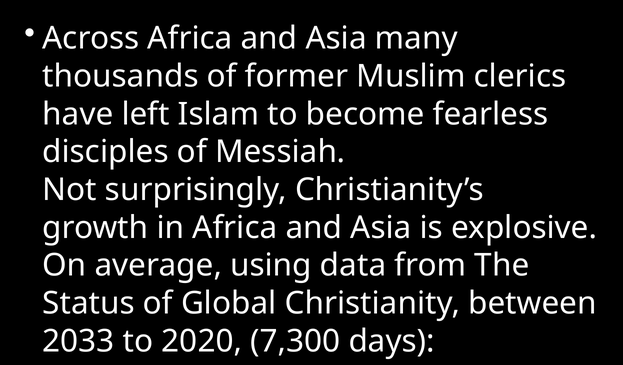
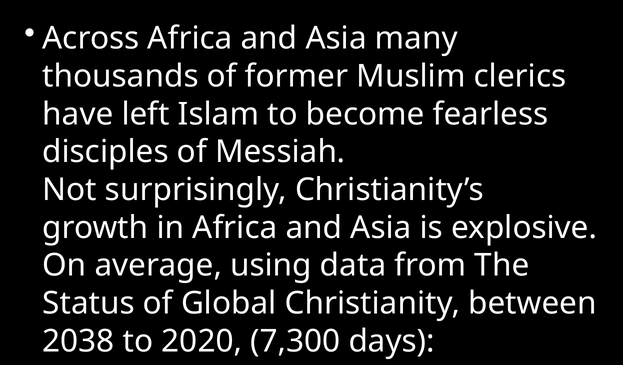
2033: 2033 -> 2038
